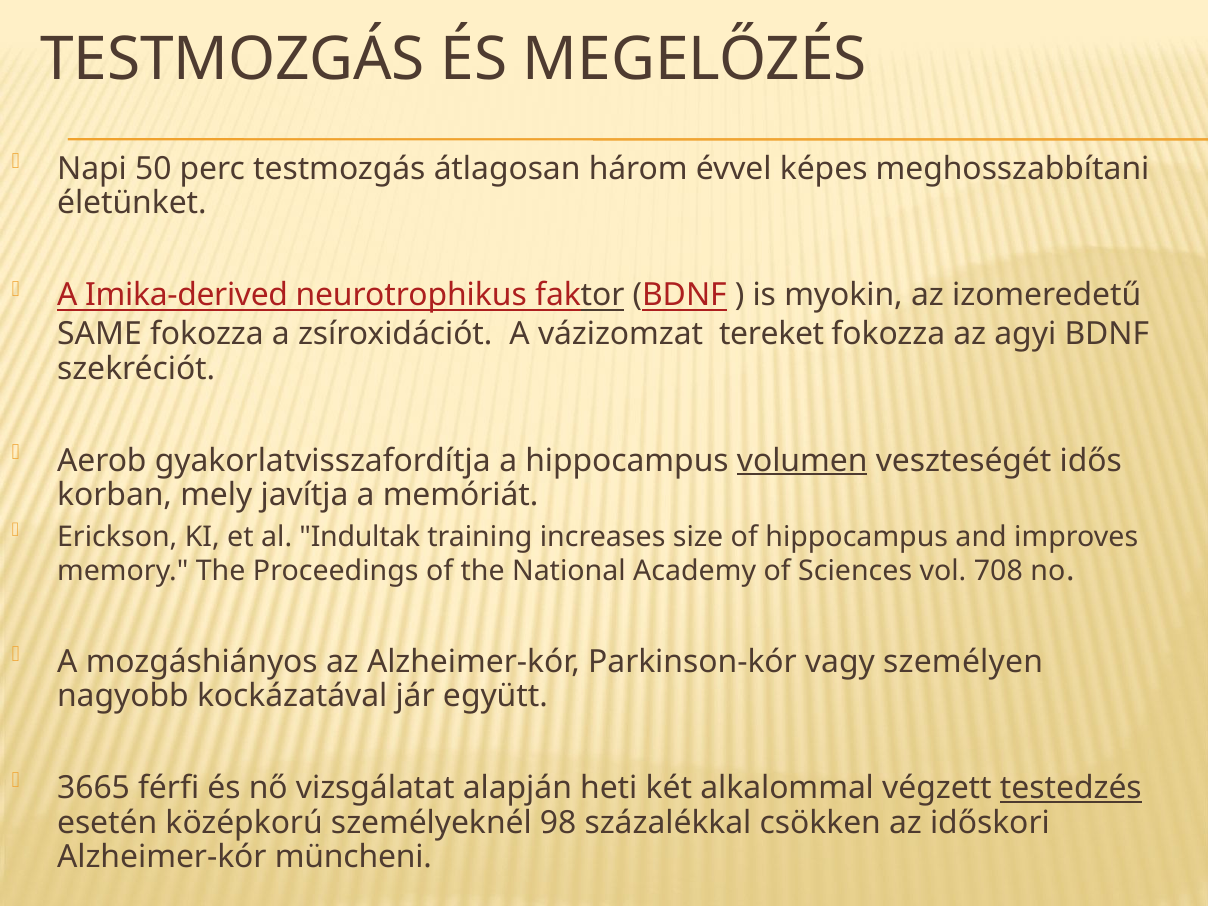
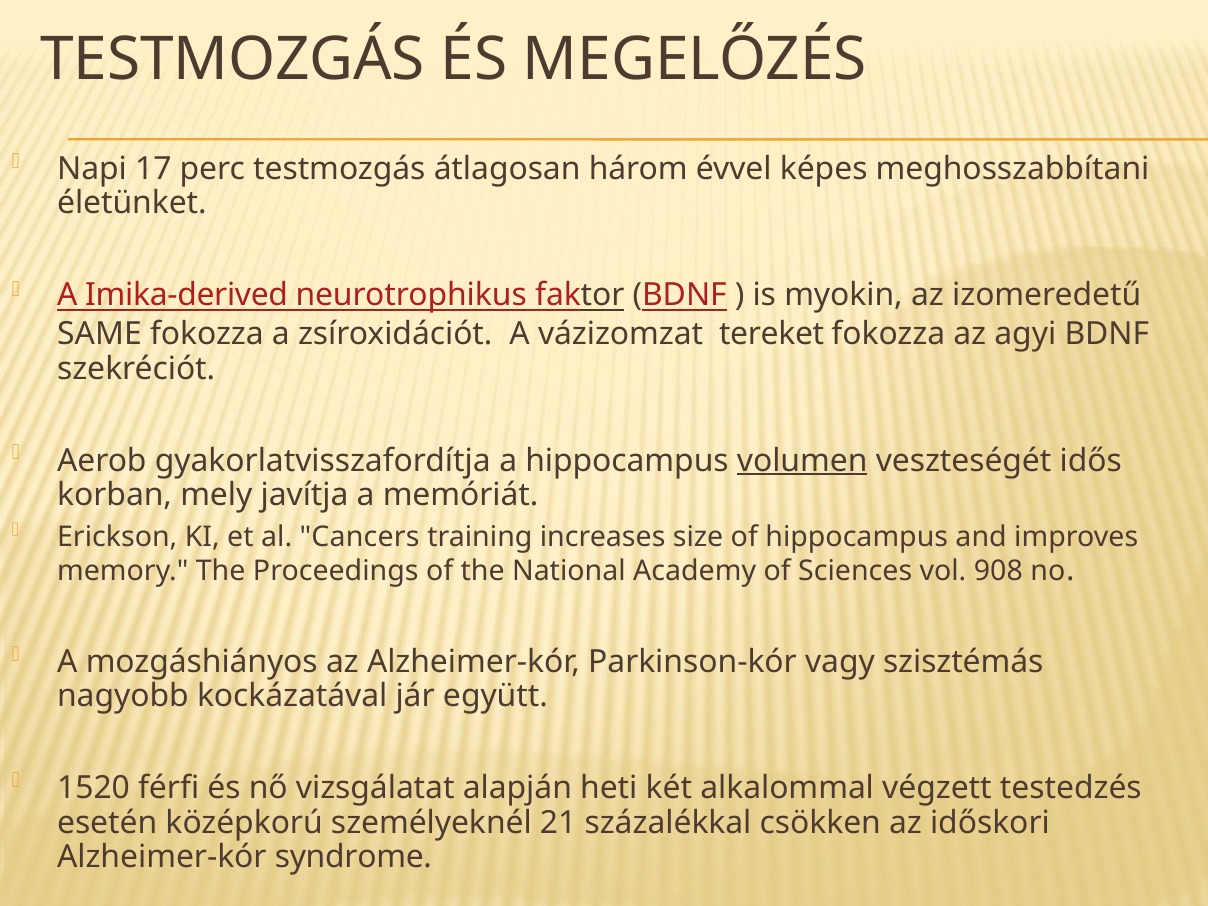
50: 50 -> 17
Indultak: Indultak -> Cancers
708: 708 -> 908
személyen: személyen -> szisztémás
3665: 3665 -> 1520
testedzés underline: present -> none
98: 98 -> 21
müncheni: müncheni -> syndrome
